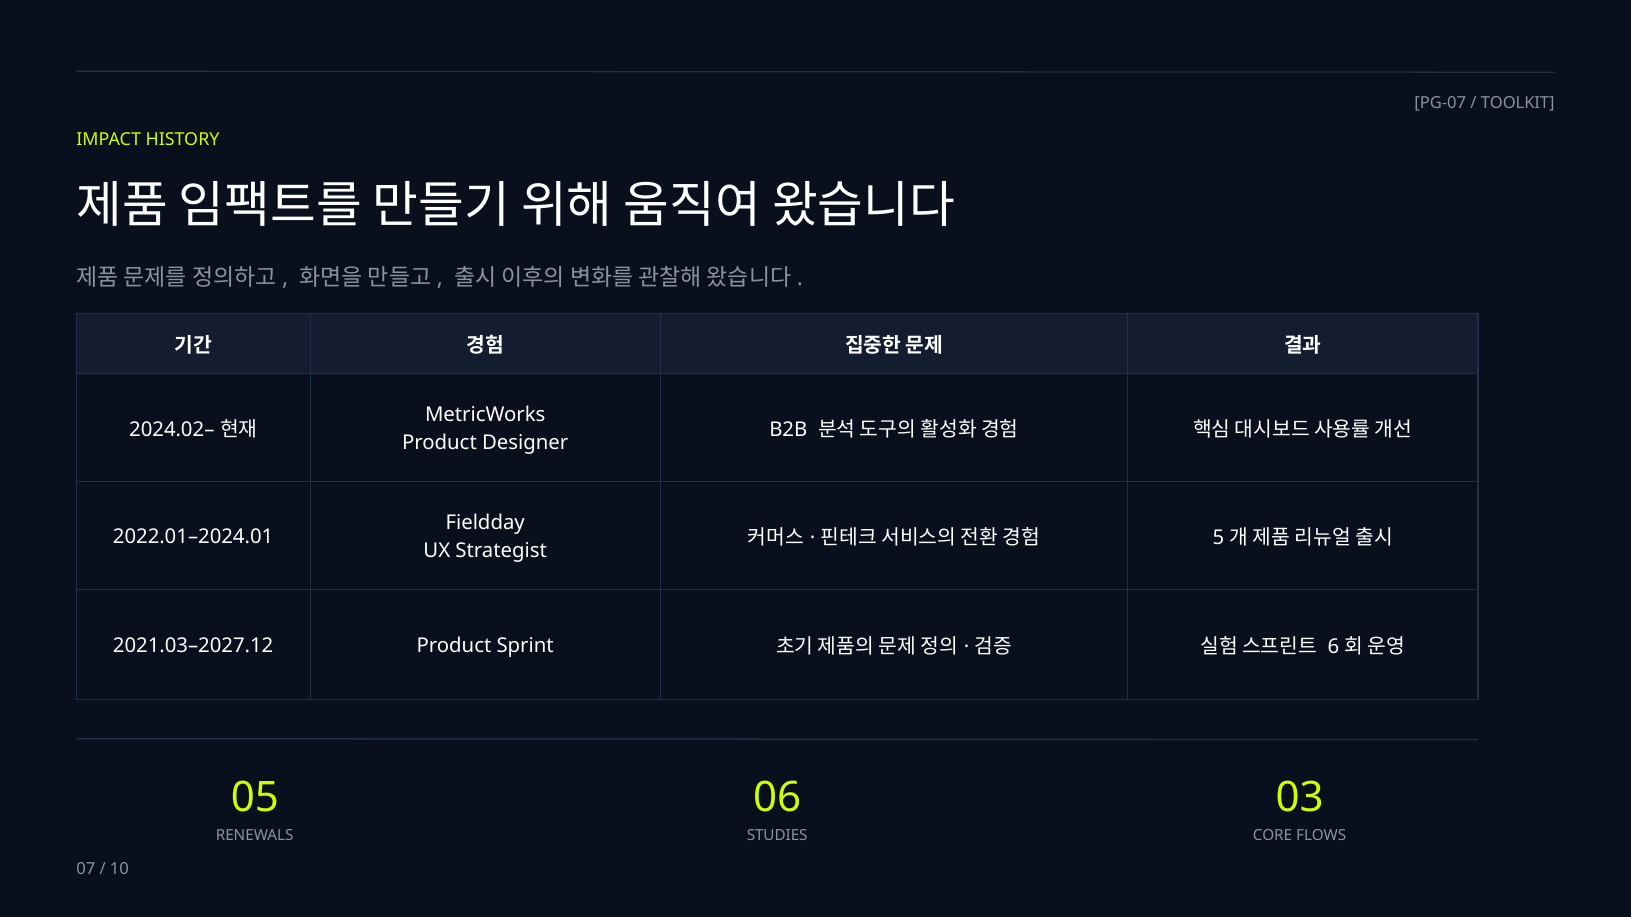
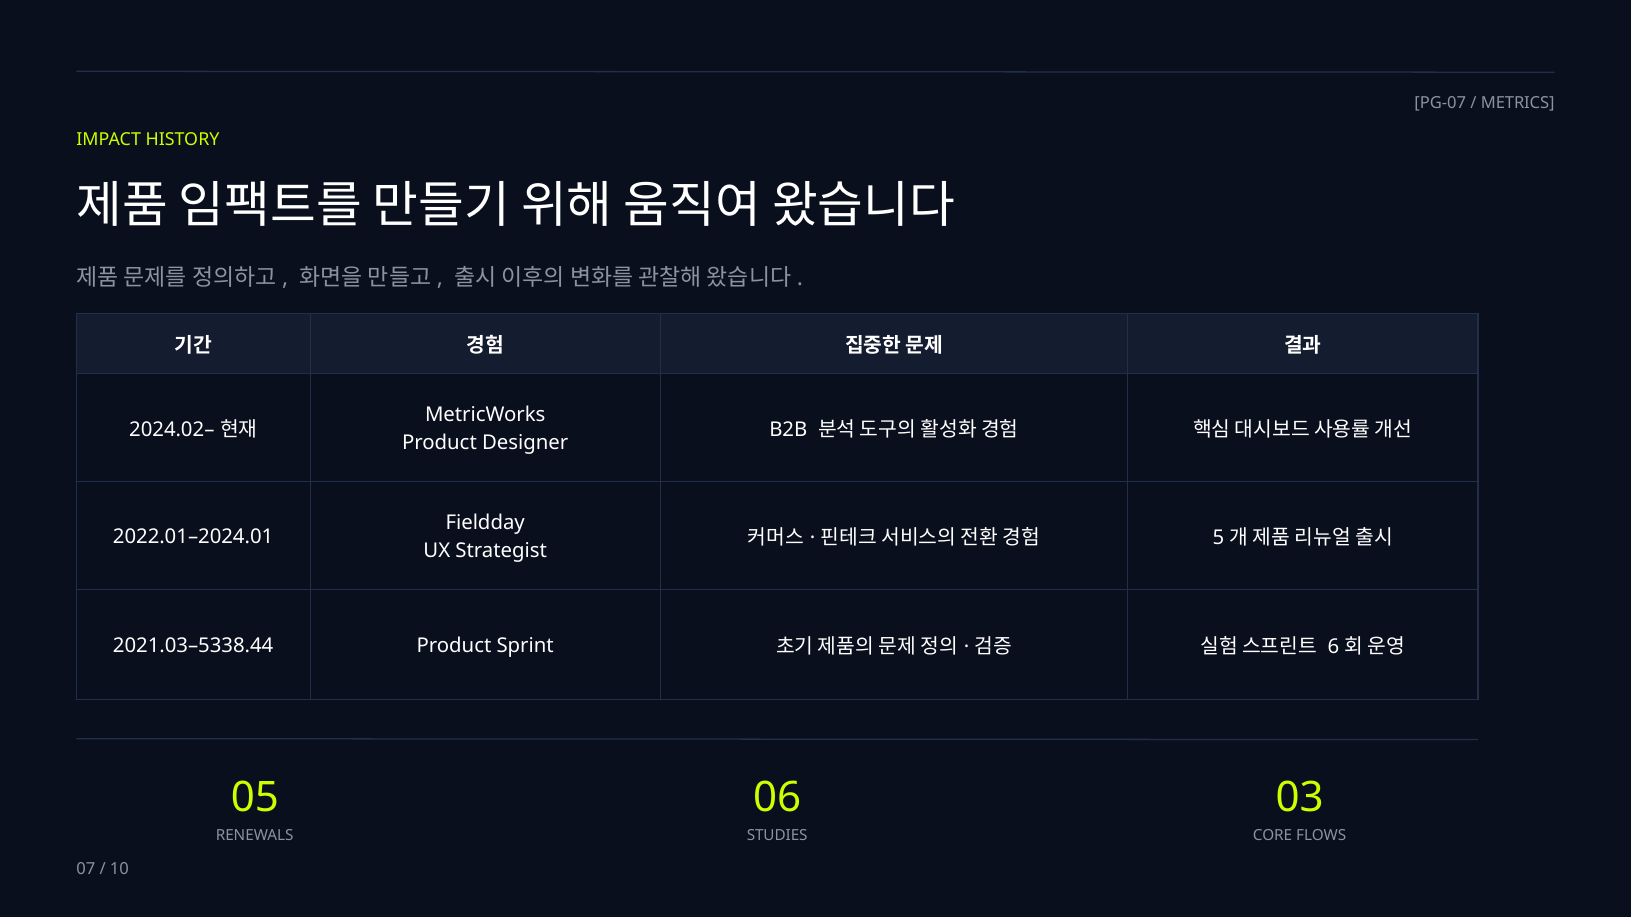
TOOLKIT: TOOLKIT -> METRICS
2021.03–2027.12: 2021.03–2027.12 -> 2021.03–5338.44
